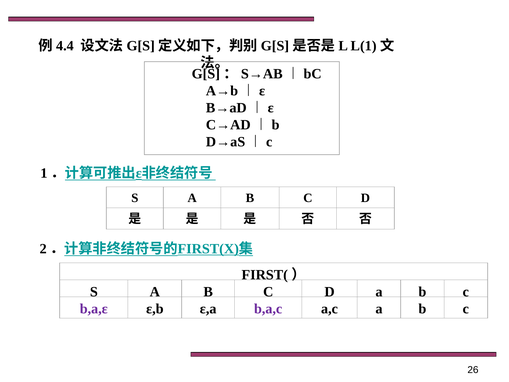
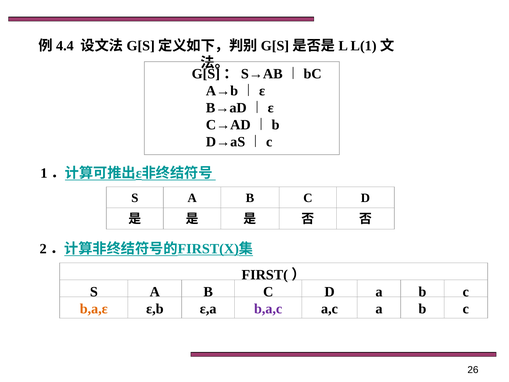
b,a,ε colour: purple -> orange
